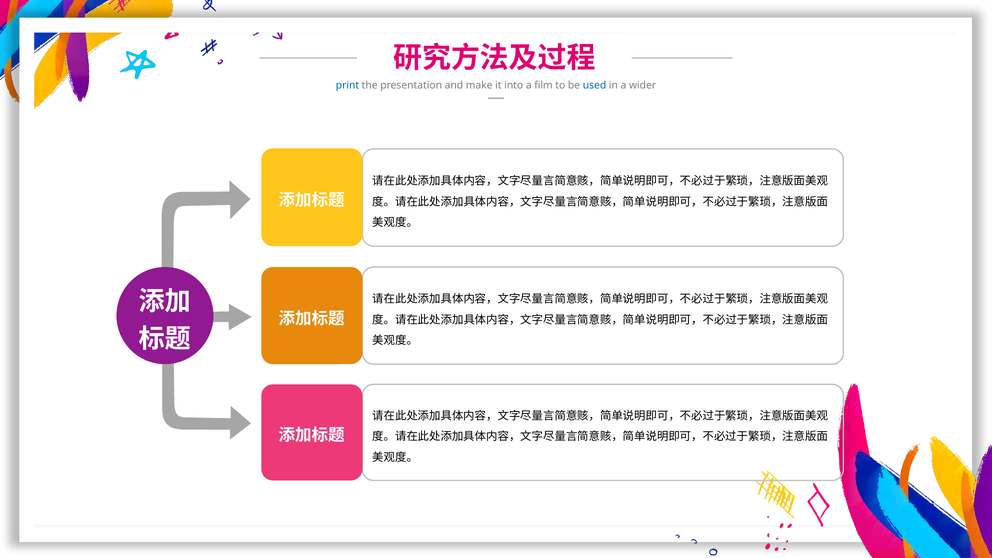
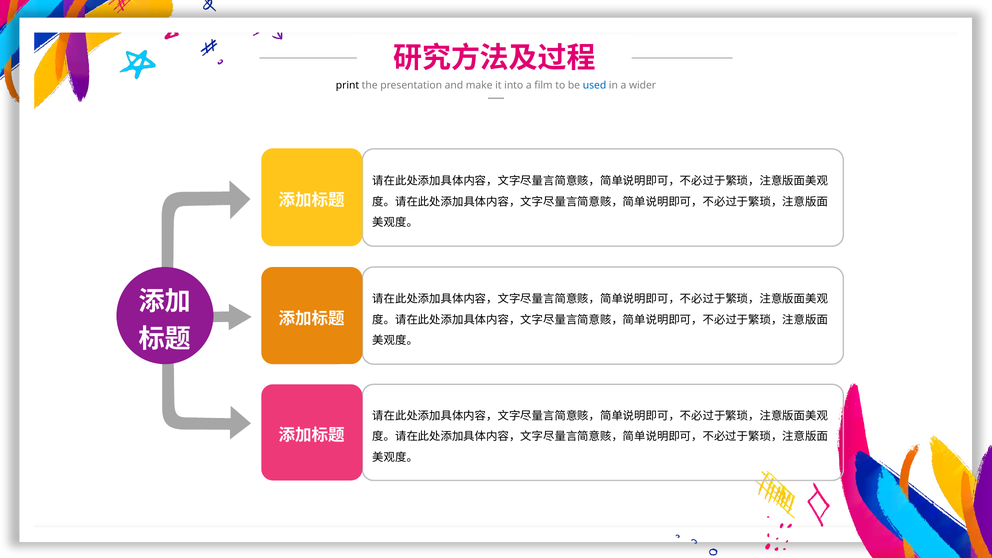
print colour: blue -> black
